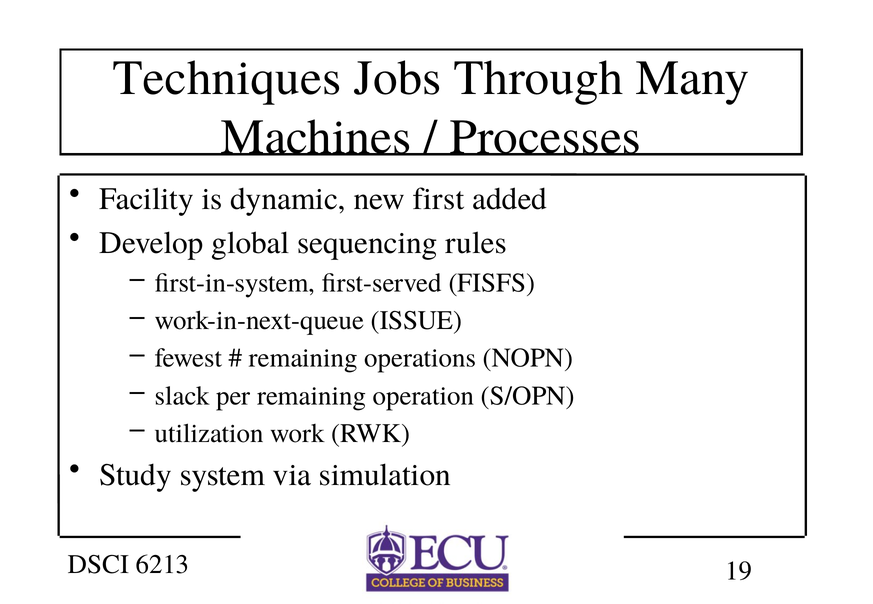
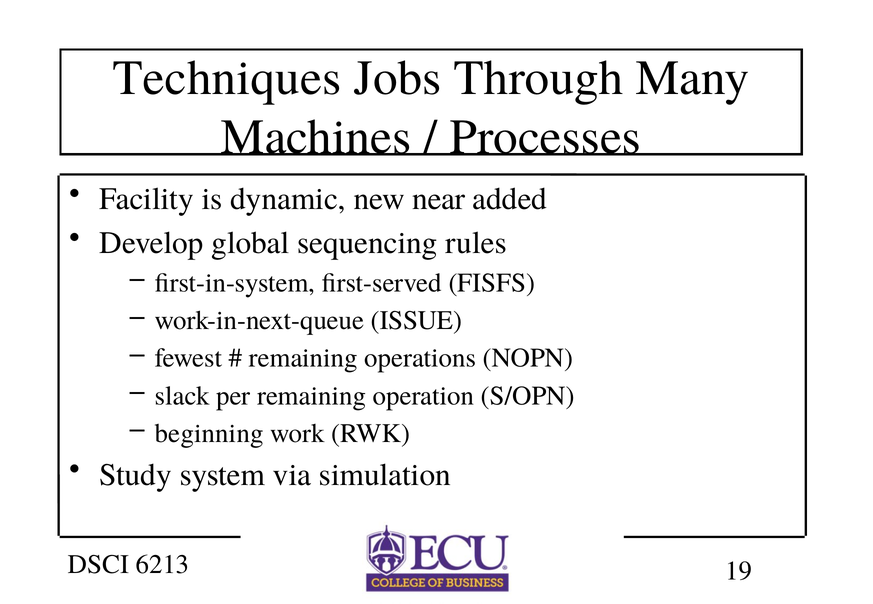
first: first -> near
utilization: utilization -> beginning
